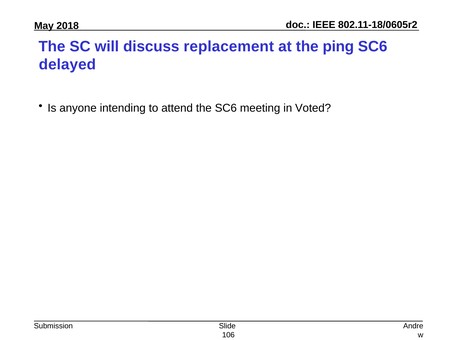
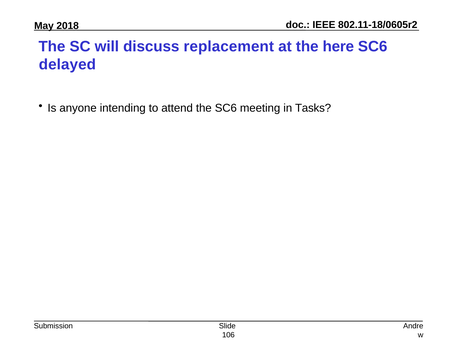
ping: ping -> here
Voted: Voted -> Tasks
